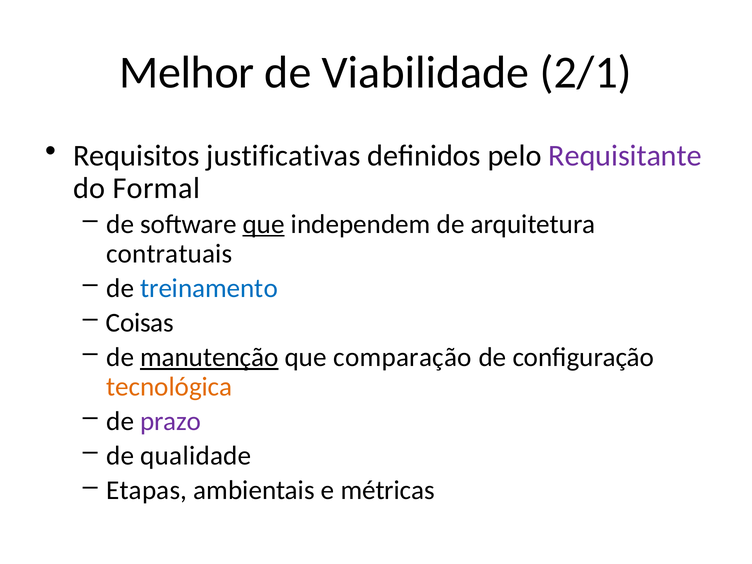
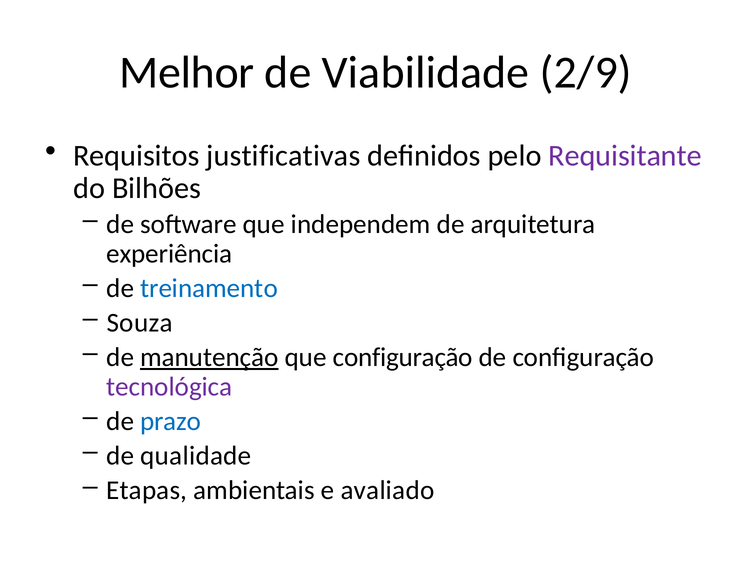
2/1: 2/1 -> 2/9
Formal: Formal -> Bilhões
que at (264, 224) underline: present -> none
contratuais: contratuais -> experiência
Coisas: Coisas -> Souza
que comparação: comparação -> configuração
tecnológica colour: orange -> purple
prazo colour: purple -> blue
métricas: métricas -> avaliado
